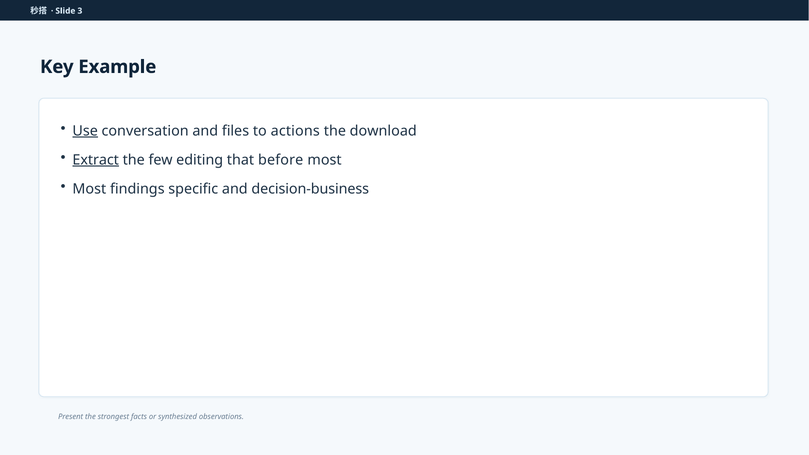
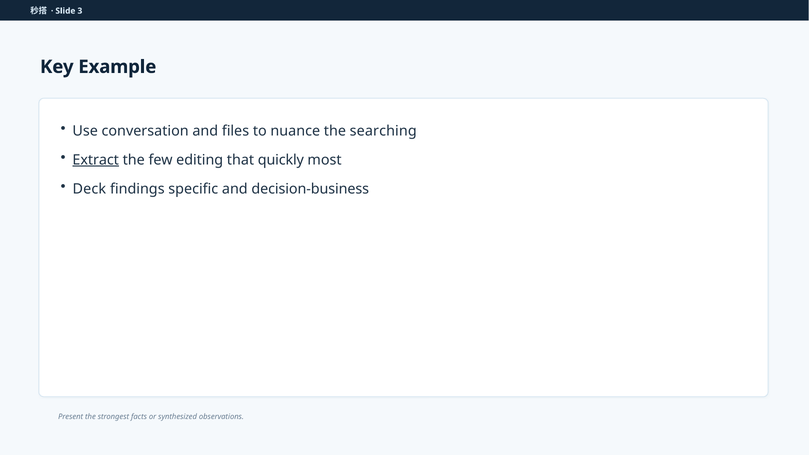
Use underline: present -> none
actions: actions -> nuance
download: download -> searching
before: before -> quickly
Most at (89, 189): Most -> Deck
